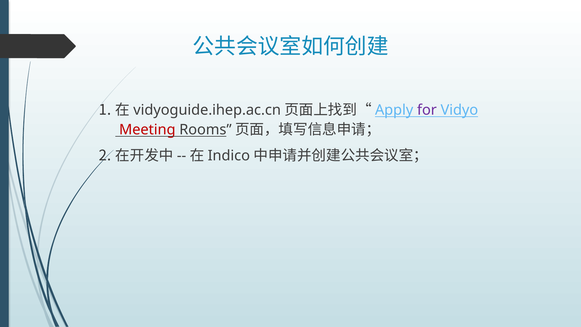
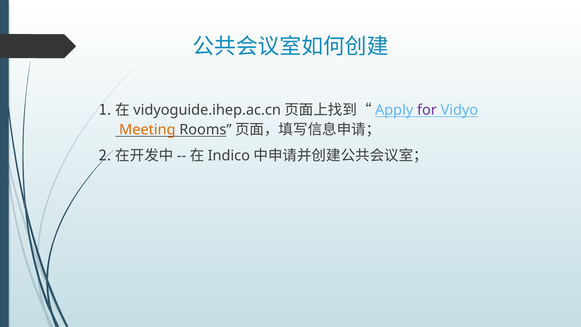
Meeting colour: red -> orange
